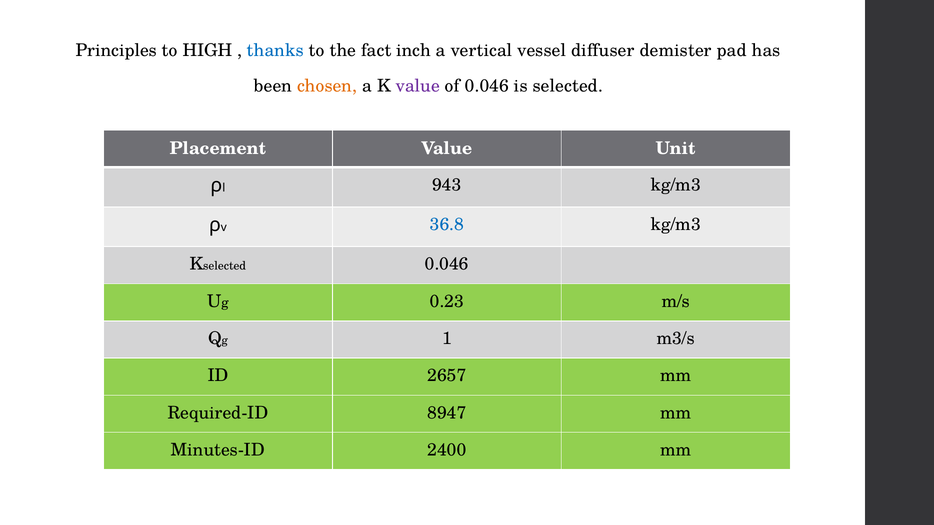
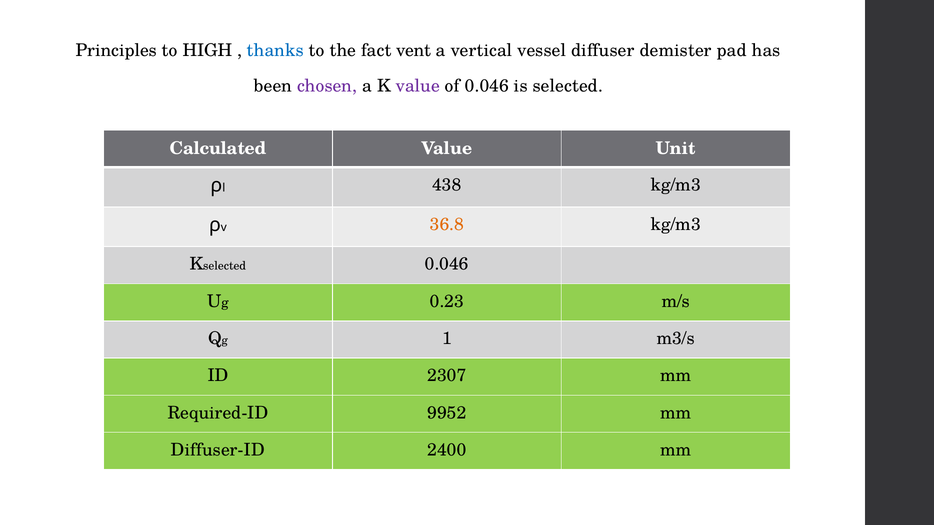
inch: inch -> vent
chosen colour: orange -> purple
Placement: Placement -> Calculated
943: 943 -> 438
36.8 colour: blue -> orange
2657: 2657 -> 2307
8947: 8947 -> 9952
Minutes-ID: Minutes-ID -> Diffuser-ID
